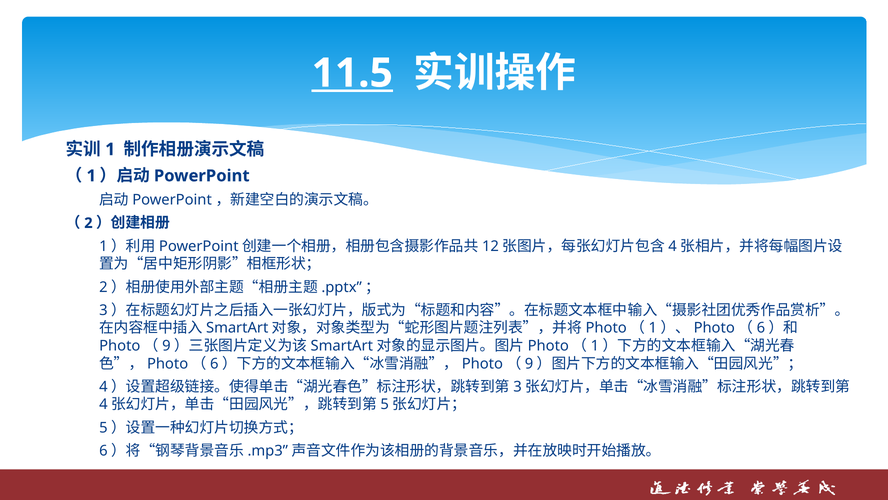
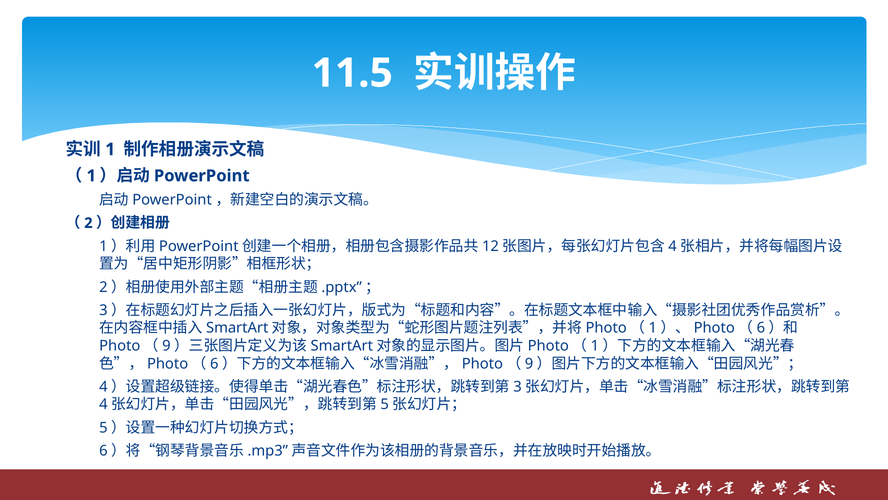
11.5 underline: present -> none
